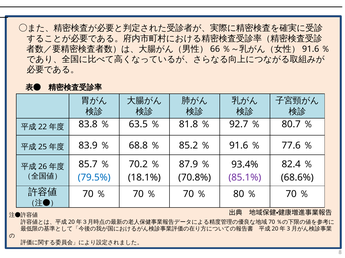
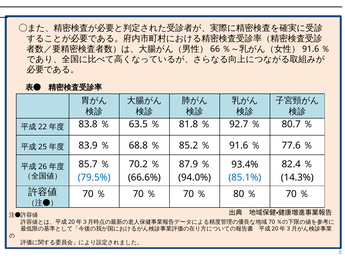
85.1% colour: purple -> blue
18.1%: 18.1% -> 66.6%
70.8%: 70.8% -> 94.0%
68.6%: 68.6% -> 14.3%
